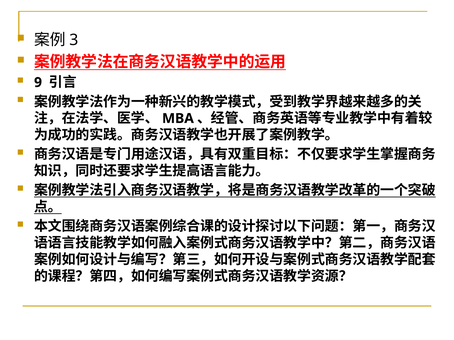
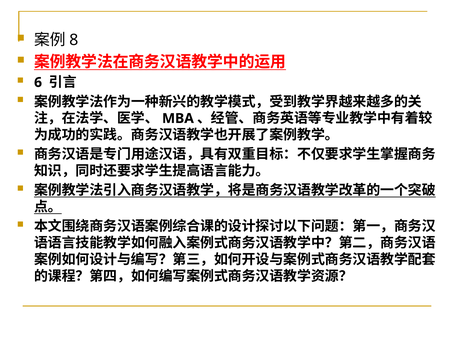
3: 3 -> 8
9: 9 -> 6
